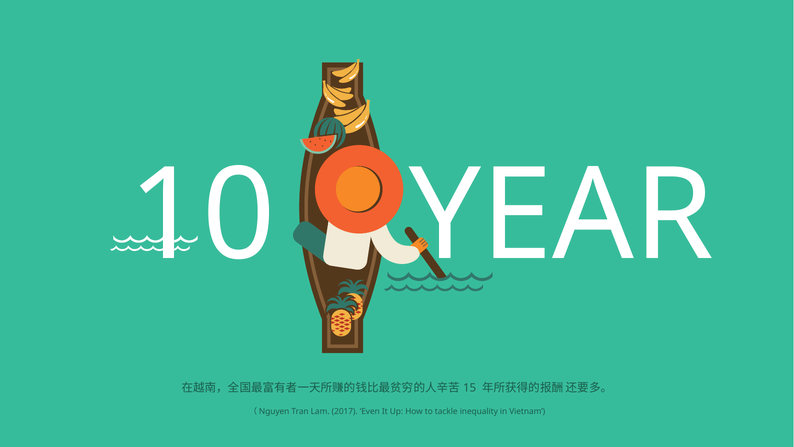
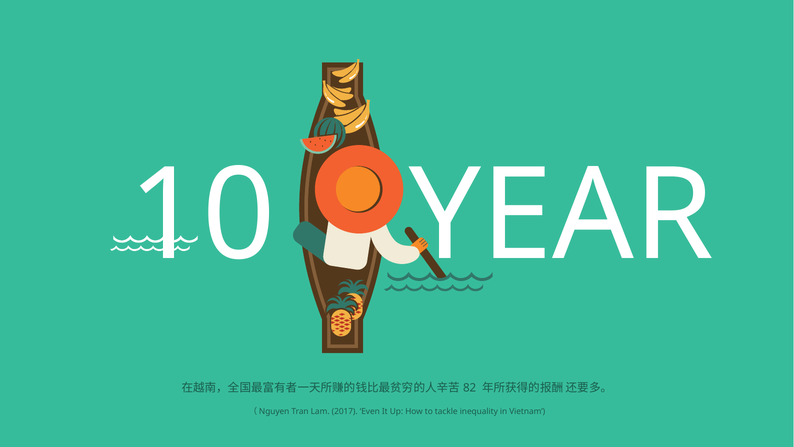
15: 15 -> 82
